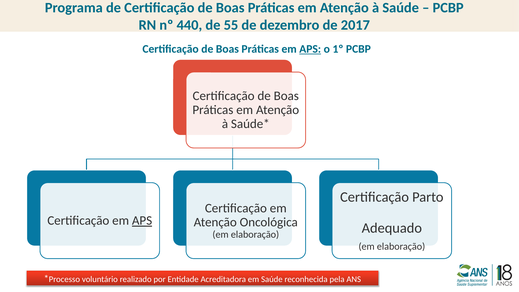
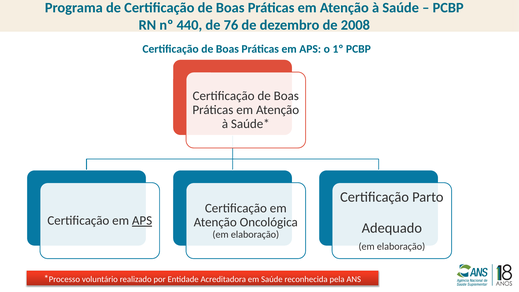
55: 55 -> 76
2017: 2017 -> 2008
APS at (310, 49) underline: present -> none
